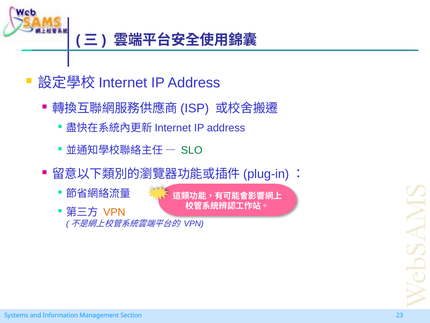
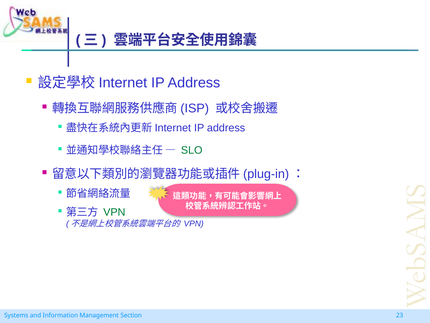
VPN at (114, 212) colour: orange -> green
